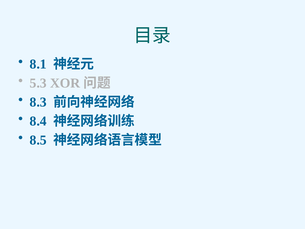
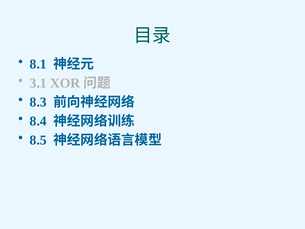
5.3: 5.3 -> 3.1
